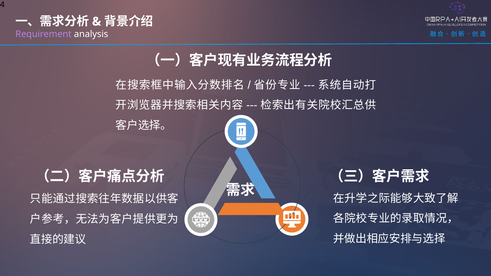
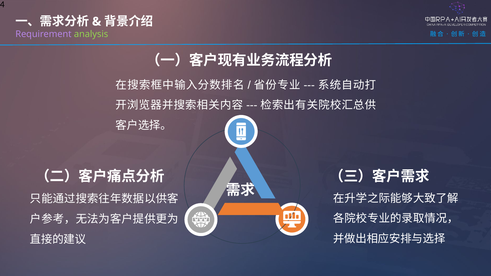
analysis colour: white -> light green
